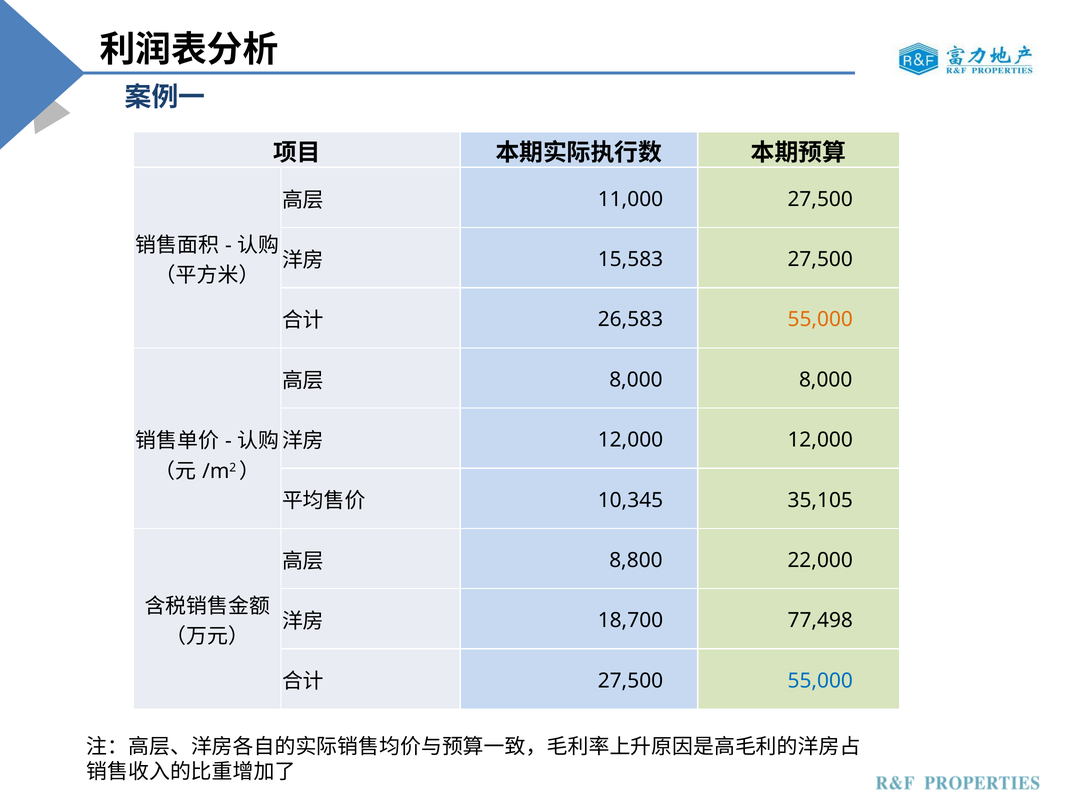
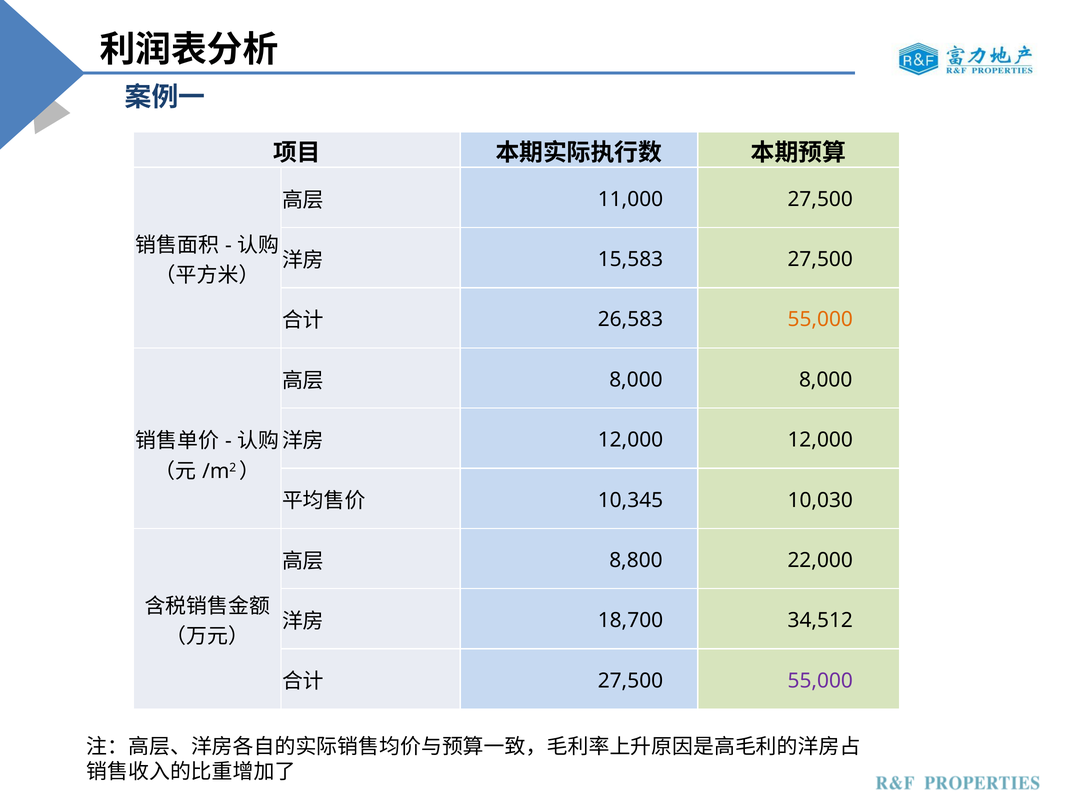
35,105: 35,105 -> 10,030
77,498: 77,498 -> 34,512
55,000 at (820, 680) colour: blue -> purple
